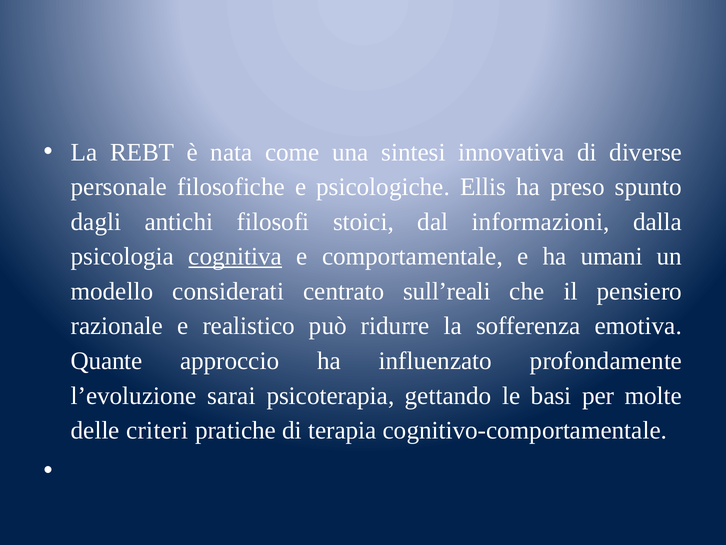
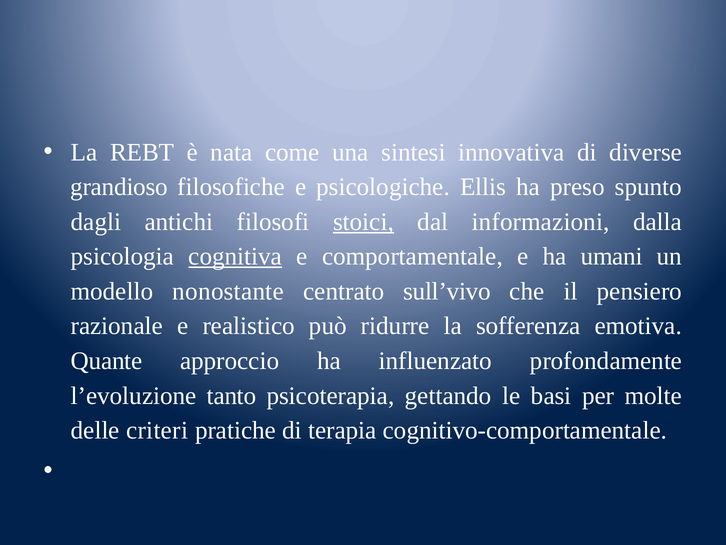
personale: personale -> grandioso
stoici underline: none -> present
considerati: considerati -> nonostante
sull’reali: sull’reali -> sull’vivo
sarai: sarai -> tanto
